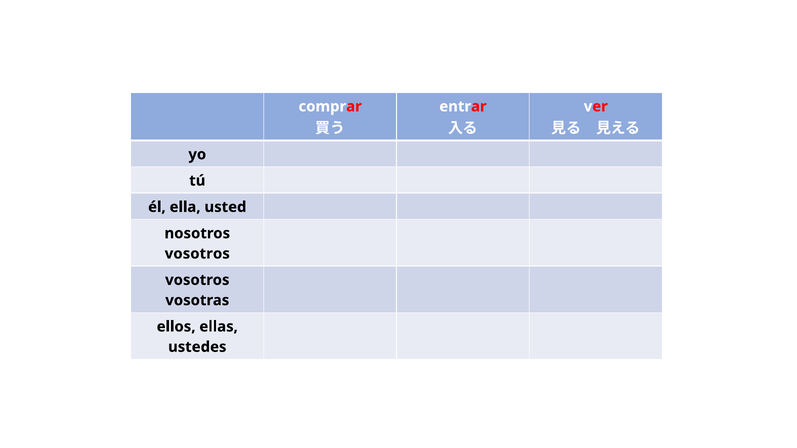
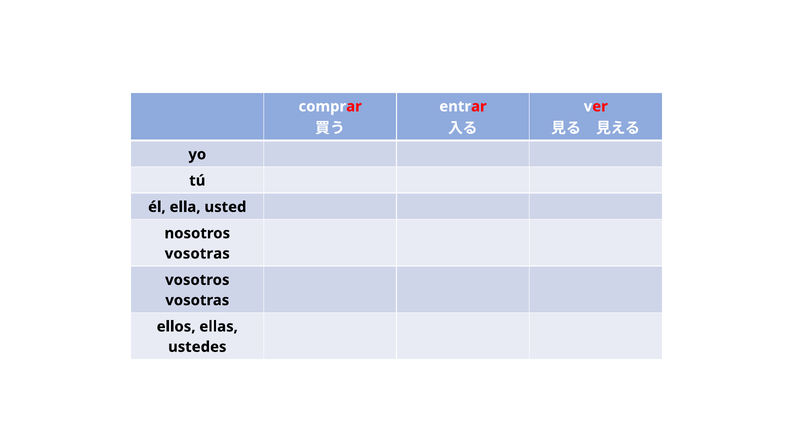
vosotros at (197, 254): vosotros -> vosotras
